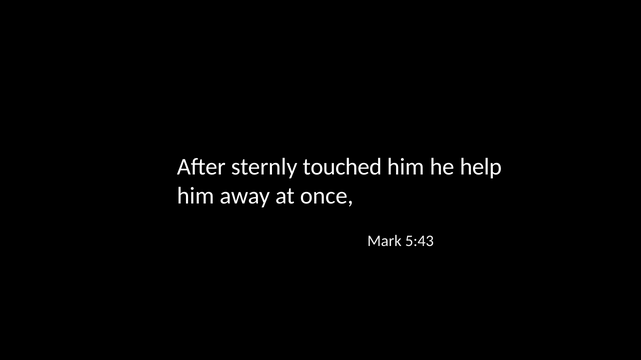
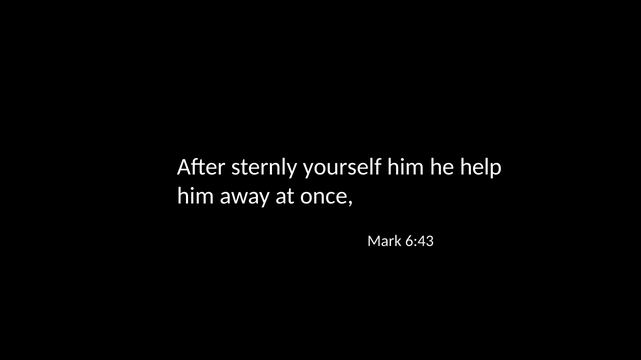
touched: touched -> yourself
5:43: 5:43 -> 6:43
